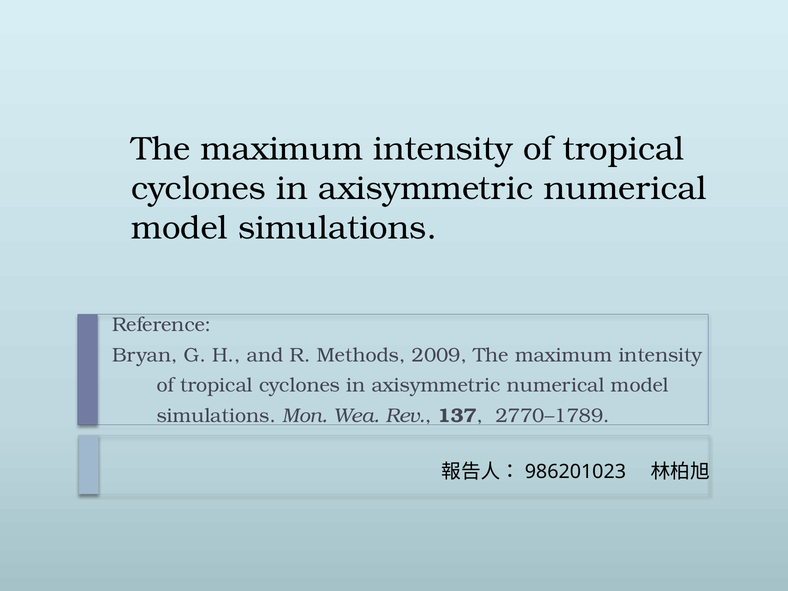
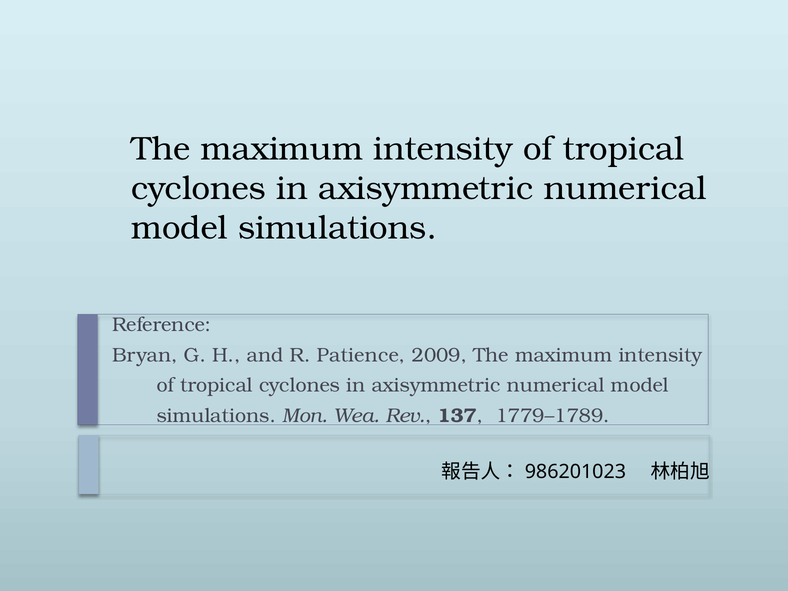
Methods: Methods -> Patience
2770–1789: 2770–1789 -> 1779–1789
